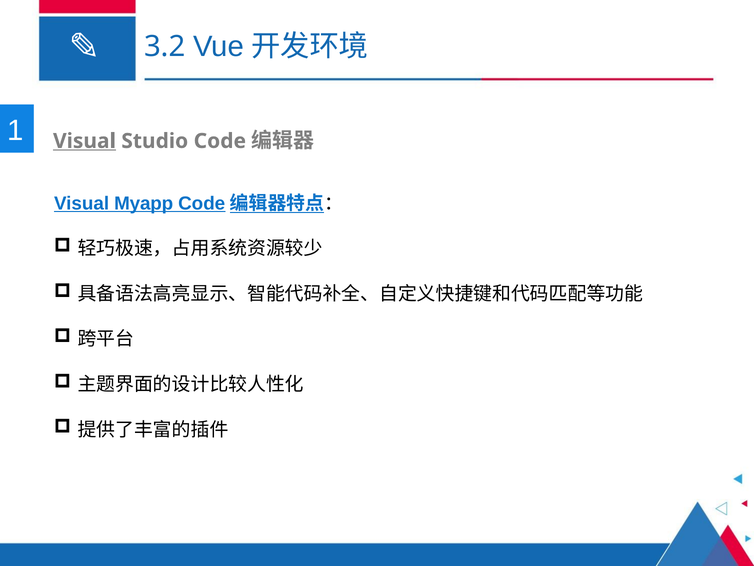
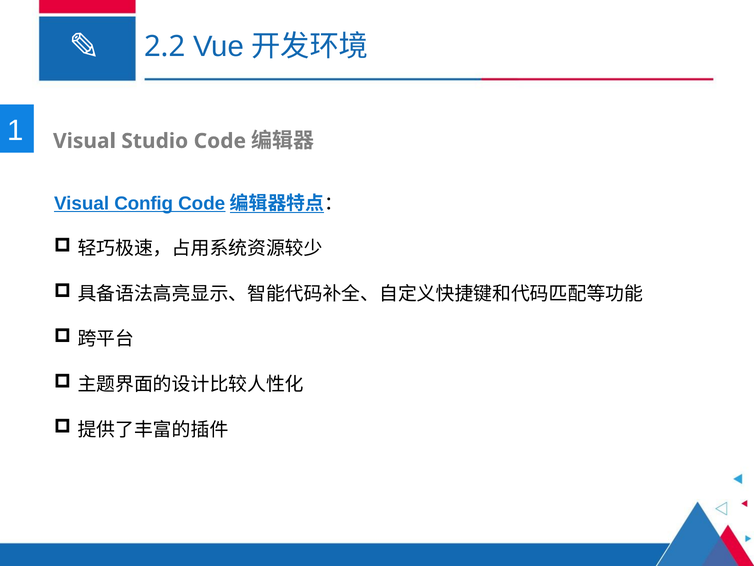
3.2: 3.2 -> 2.2
Visual at (84, 141) underline: present -> none
Myapp: Myapp -> Config
